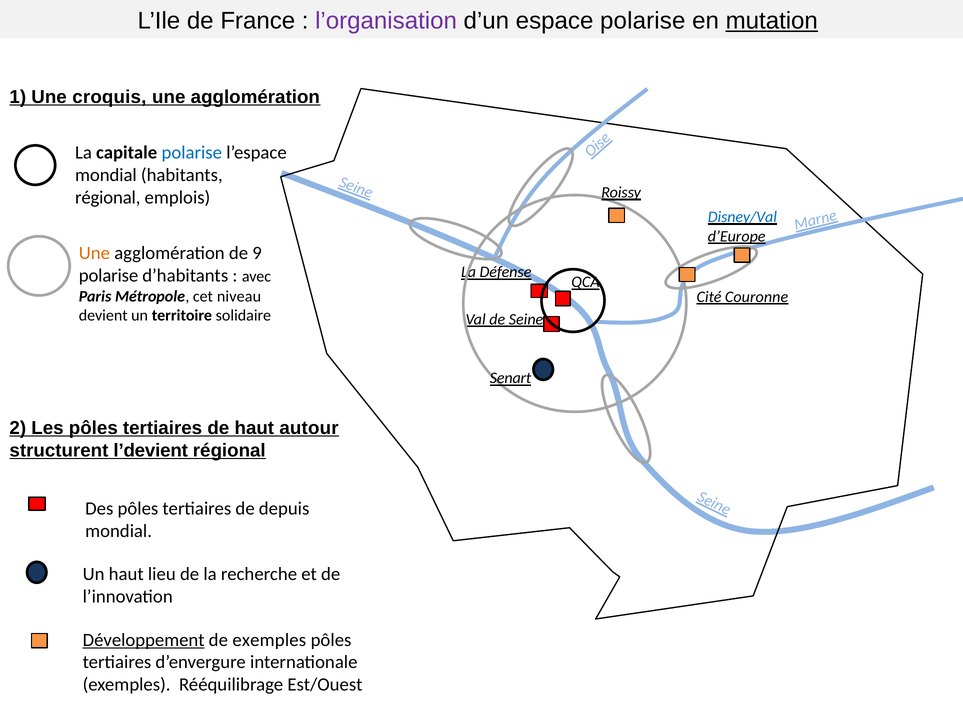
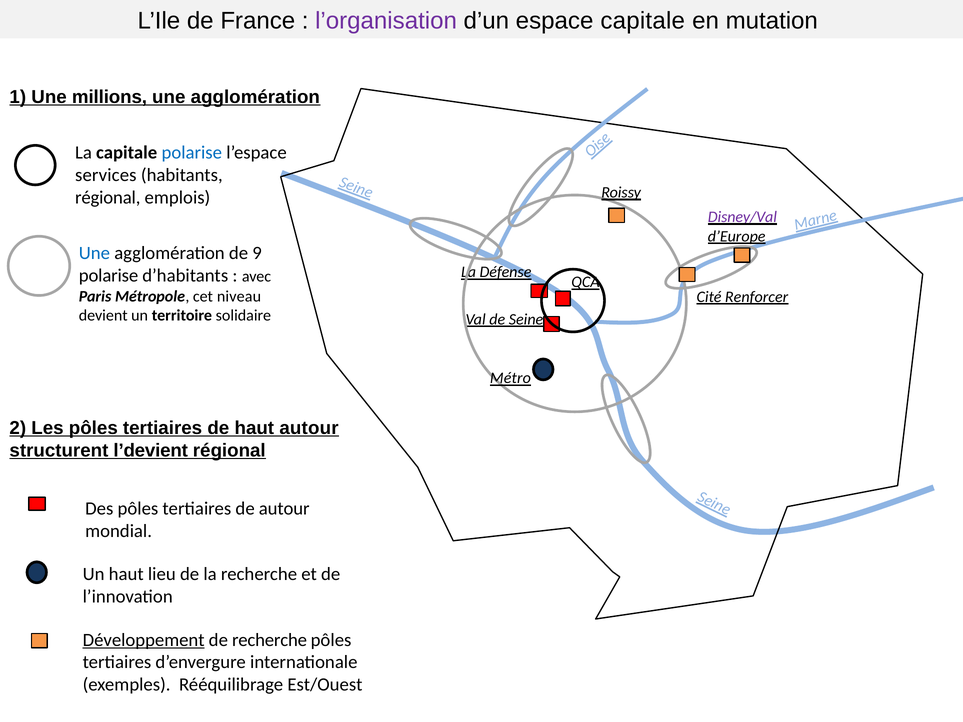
espace polarise: polarise -> capitale
mutation underline: present -> none
croquis: croquis -> millions
mondial at (106, 175): mondial -> services
Disney/Val colour: blue -> purple
Une at (94, 253) colour: orange -> blue
Couronne: Couronne -> Renforcer
Senart: Senart -> Métro
de depuis: depuis -> autour
de exemples: exemples -> recherche
